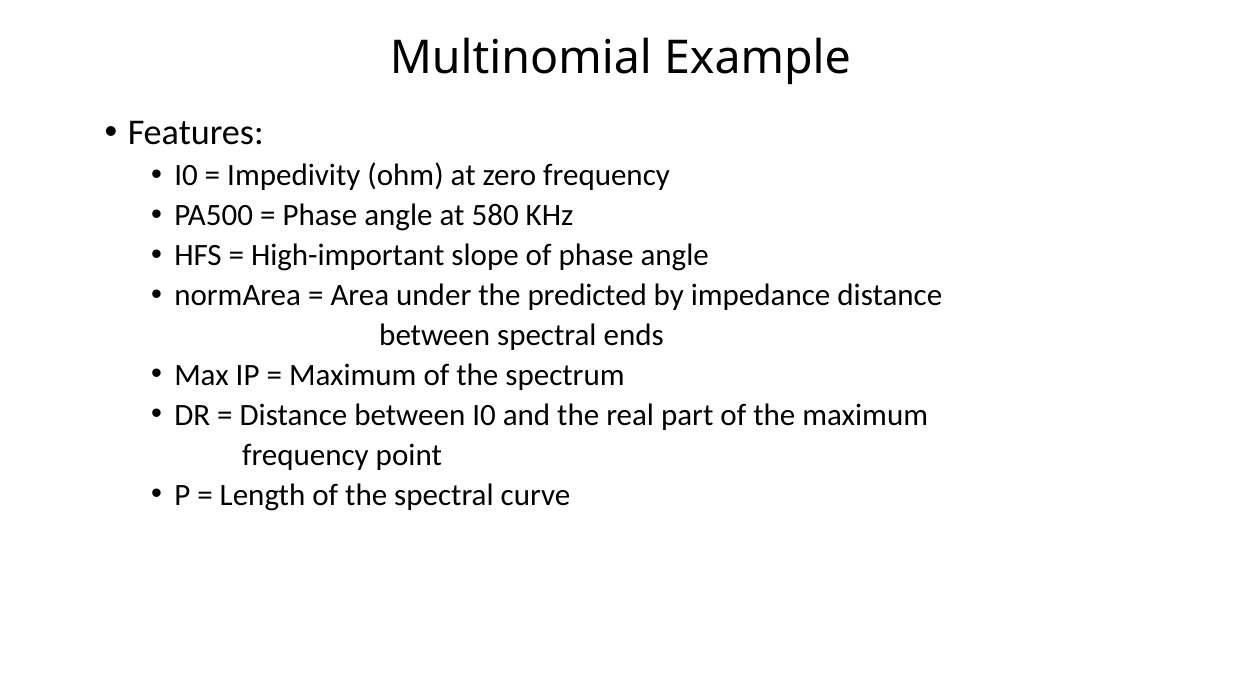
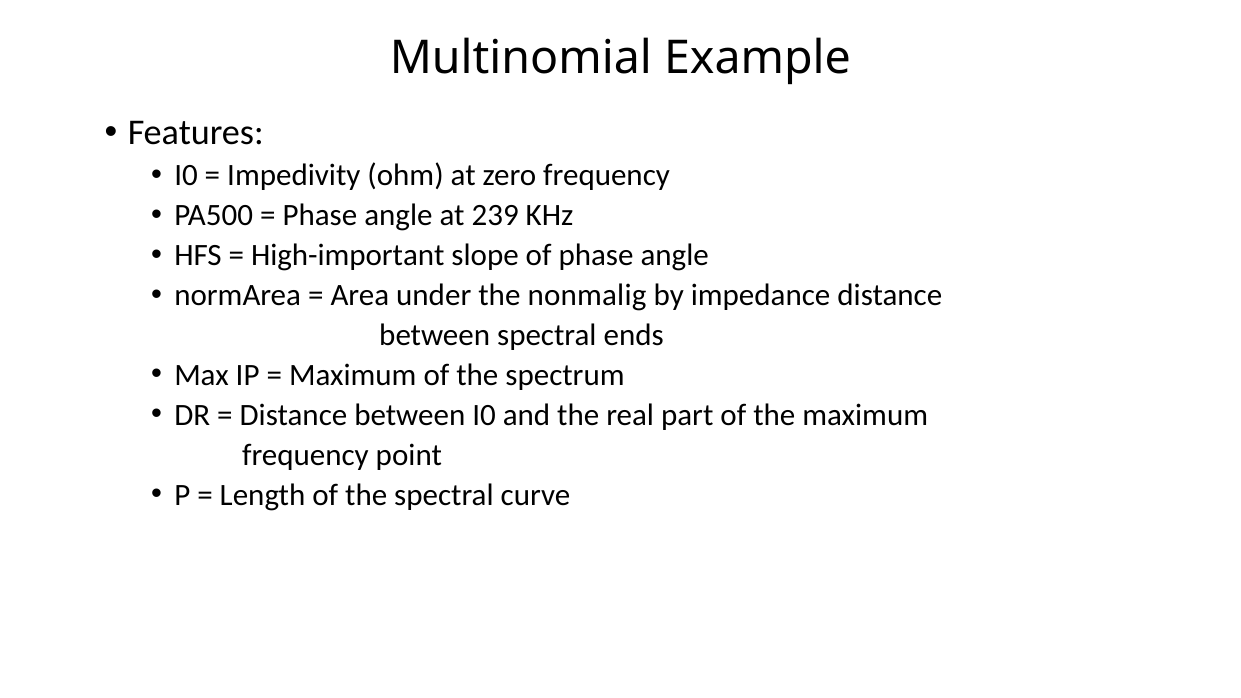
580: 580 -> 239
predicted: predicted -> nonmalig
